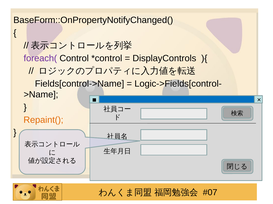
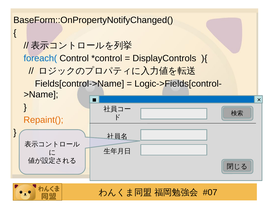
foreach( colour: purple -> blue
